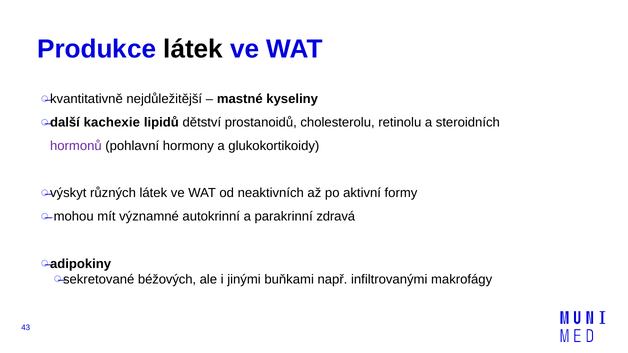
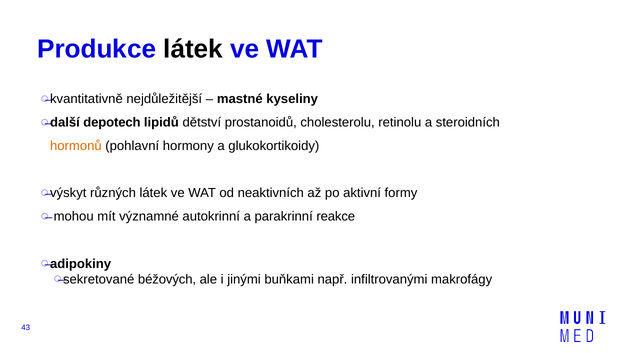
kachexie: kachexie -> depotech
hormonů colour: purple -> orange
zdravá: zdravá -> reakce
